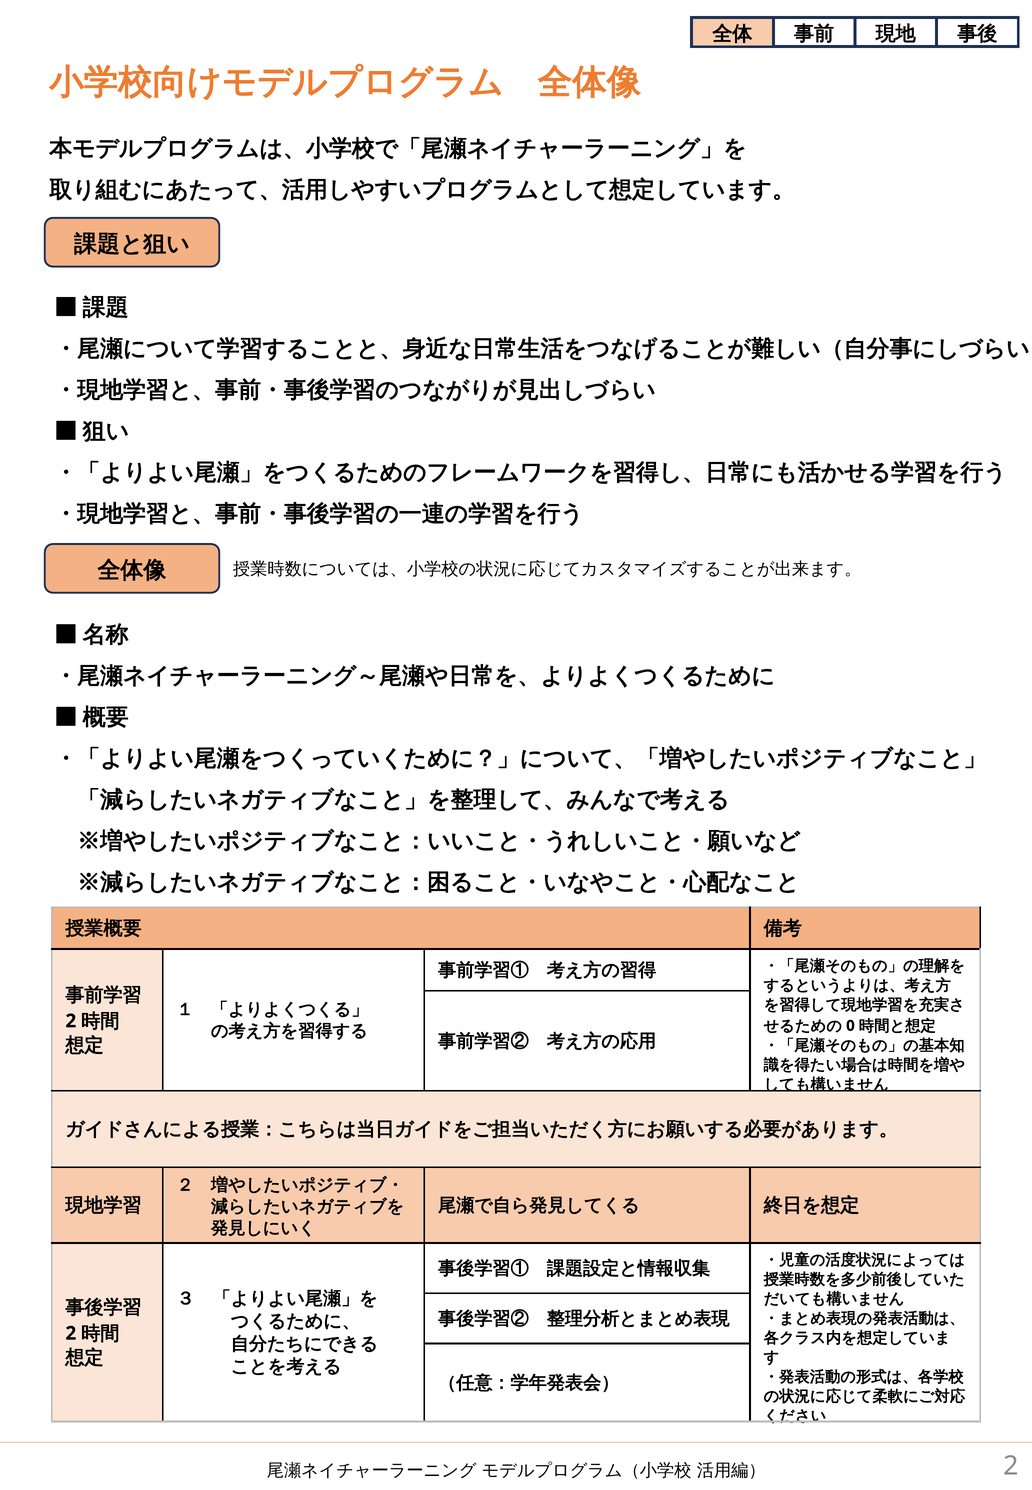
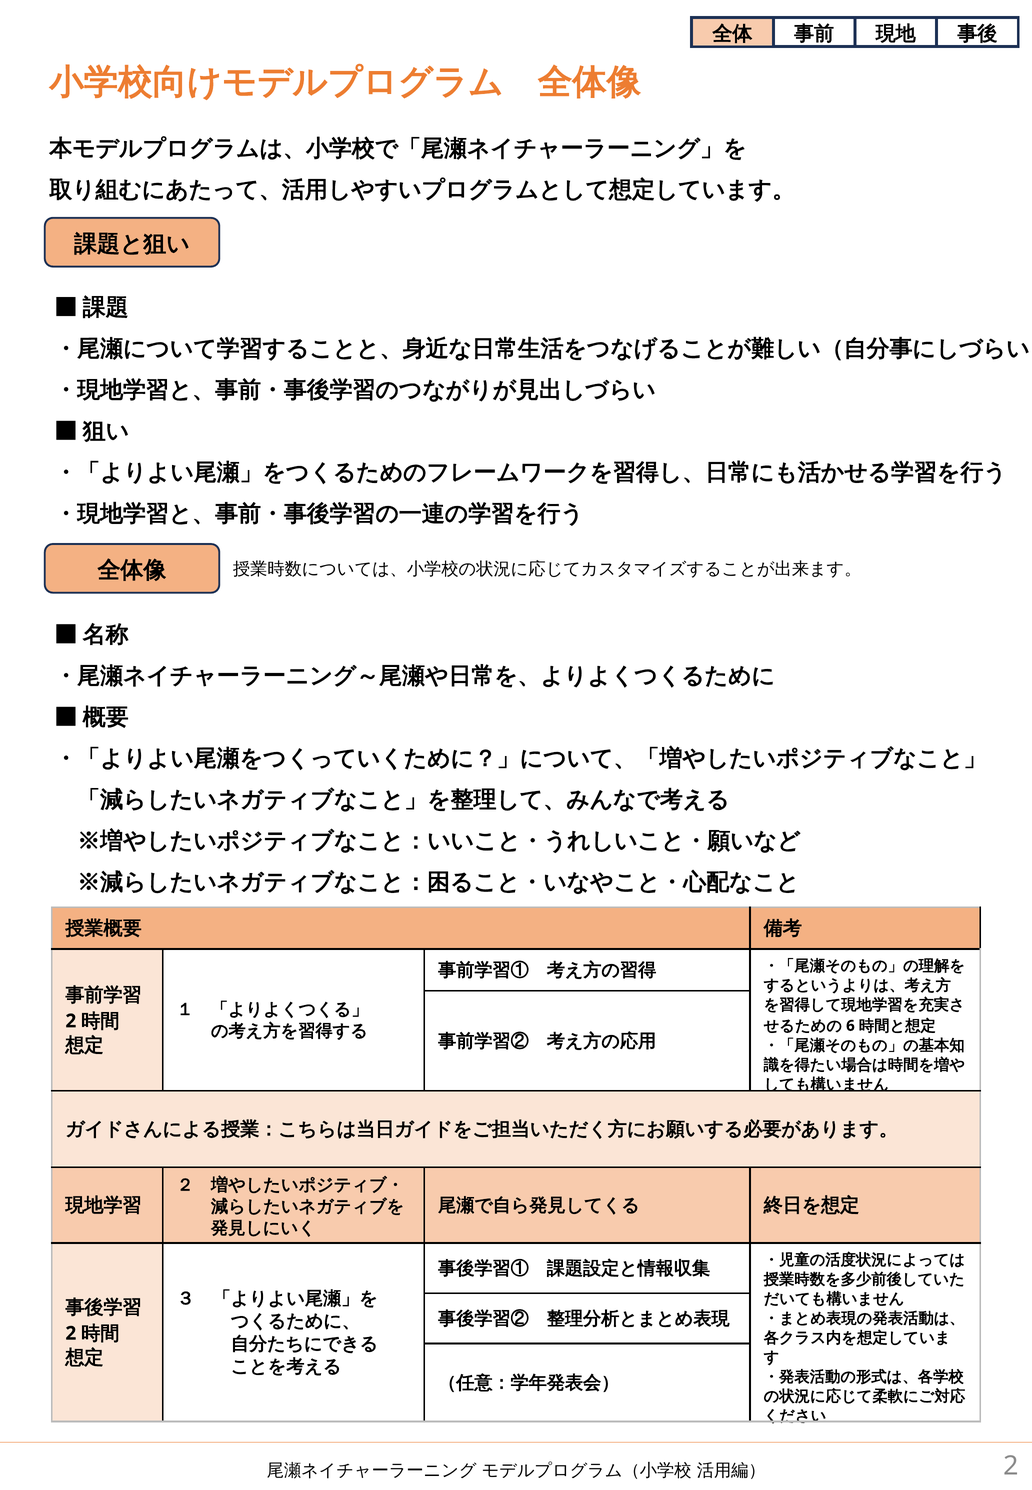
0: 0 -> 6
